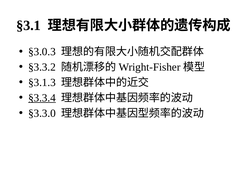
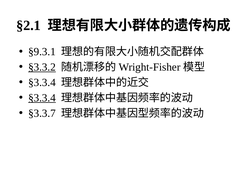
§3.1: §3.1 -> §2.1
§3.0.3: §3.0.3 -> §9.3.1
§3.3.2 underline: none -> present
§3.1.3 at (42, 83): §3.1.3 -> §3.3.4
§3.3.0: §3.3.0 -> §3.3.7
